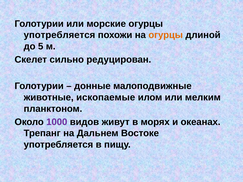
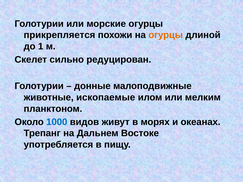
употребляется at (59, 35): употребляется -> прикрепляется
5: 5 -> 1
1000 colour: purple -> blue
